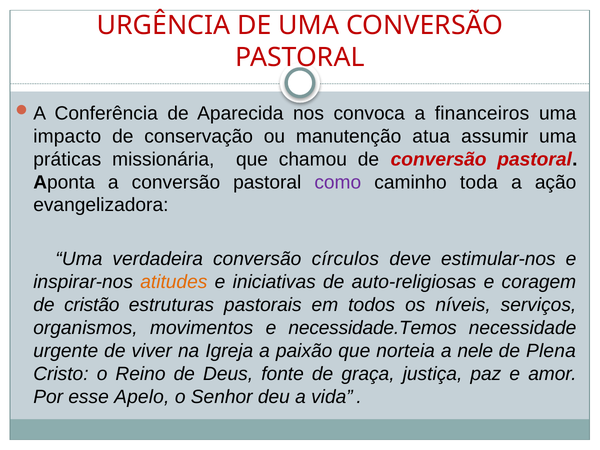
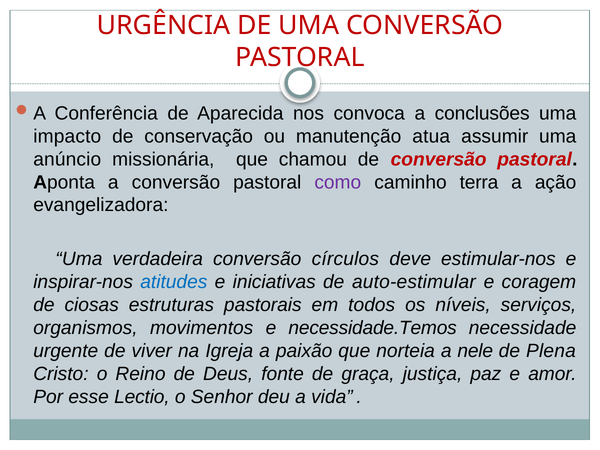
financeiros: financeiros -> conclusões
práticas: práticas -> anúncio
toda: toda -> terra
atitudes colour: orange -> blue
auto-religiosas: auto-religiosas -> auto-estimular
cristão: cristão -> ciosas
Apelo: Apelo -> Lectio
